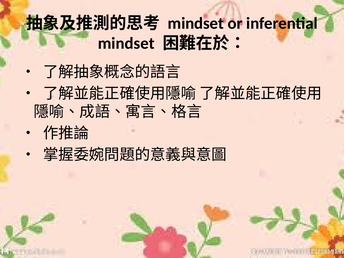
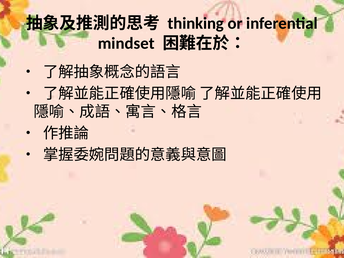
mindset at (196, 23): mindset -> thinking
